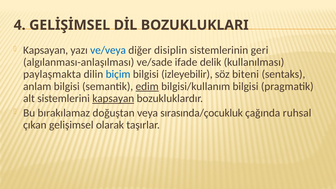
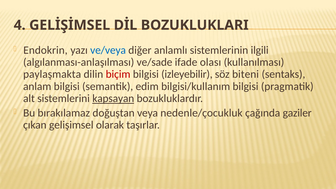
Kapsayan at (46, 50): Kapsayan -> Endokrin
disiplin: disiplin -> anlamlı
geri: geri -> ilgili
delik: delik -> olası
biçim colour: blue -> red
edim underline: present -> none
sırasında/çocukluk: sırasında/çocukluk -> nedenle/çocukluk
ruhsal: ruhsal -> gaziler
